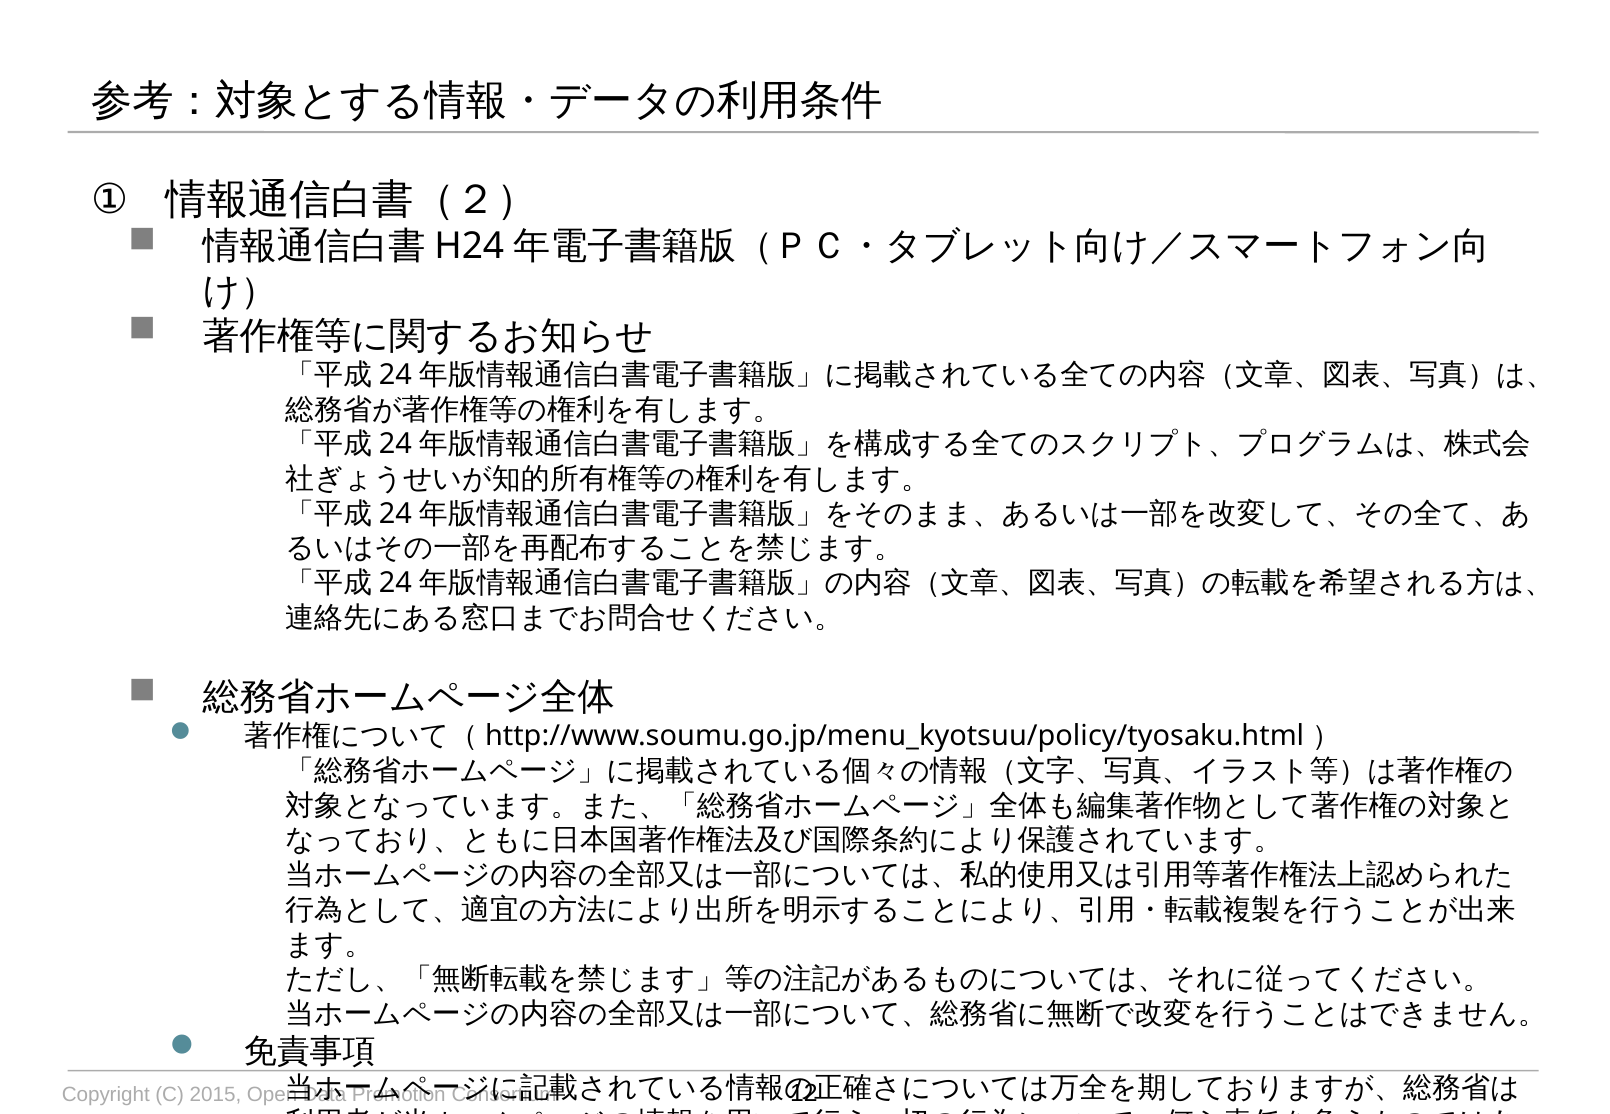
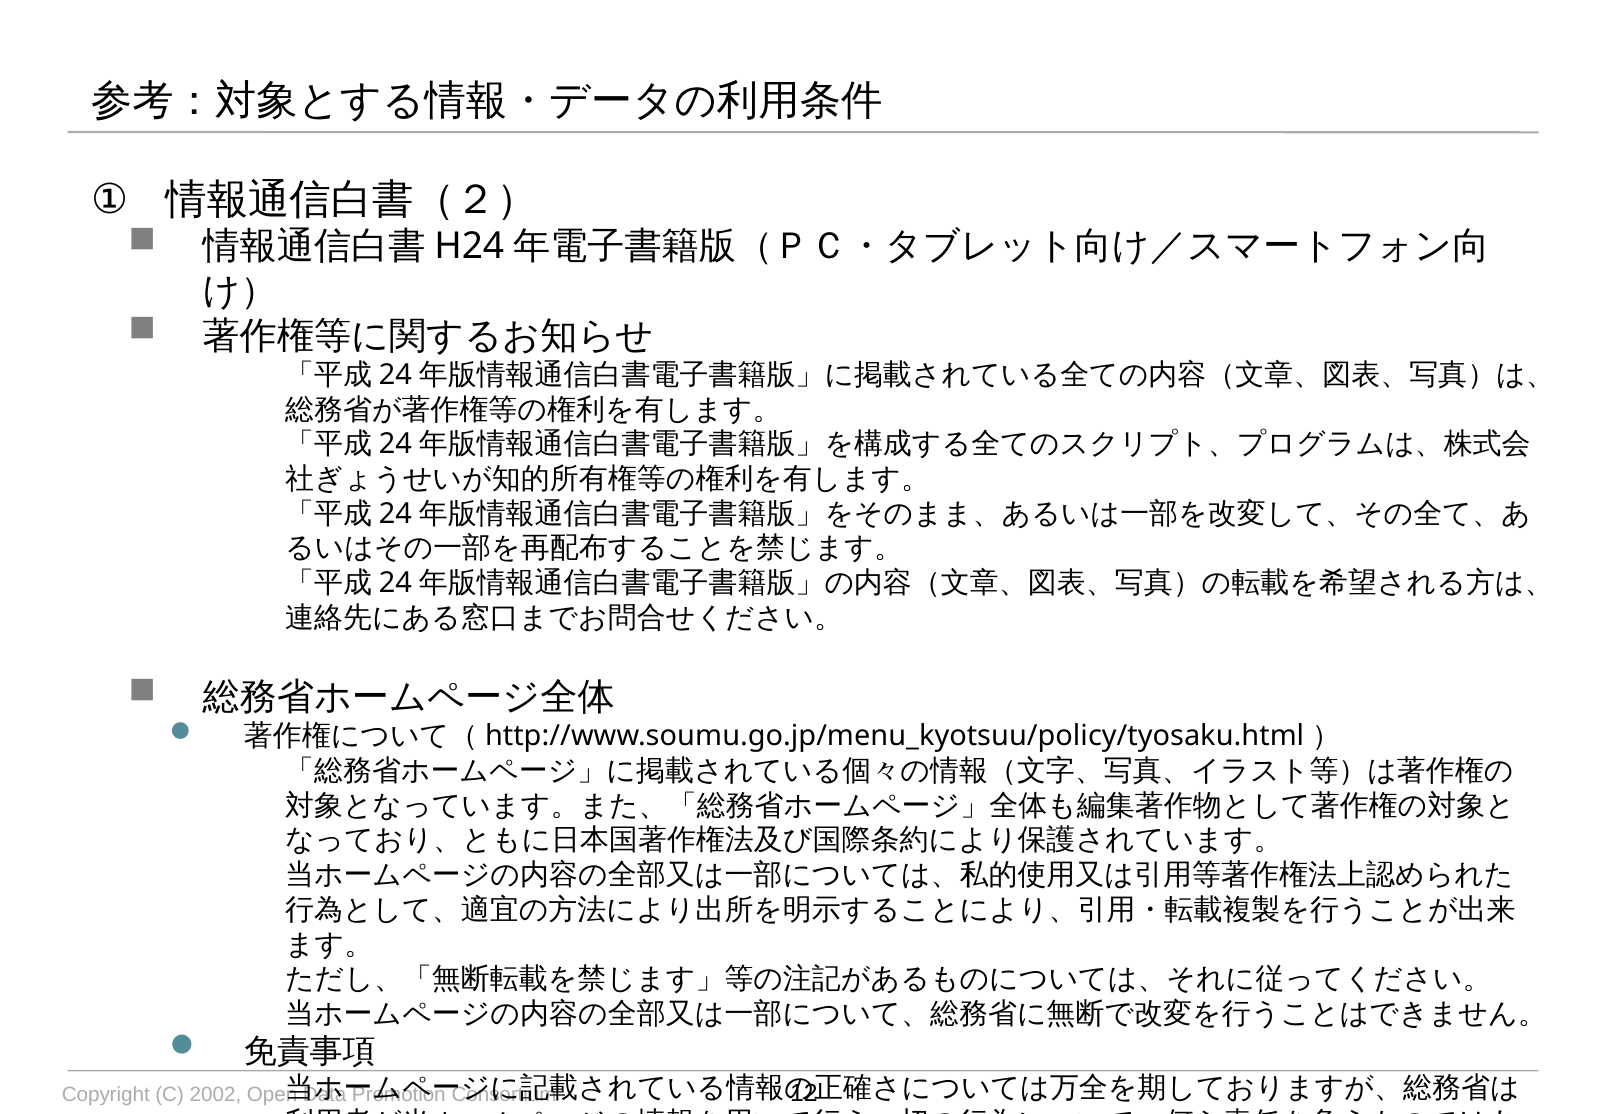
2015: 2015 -> 2002
